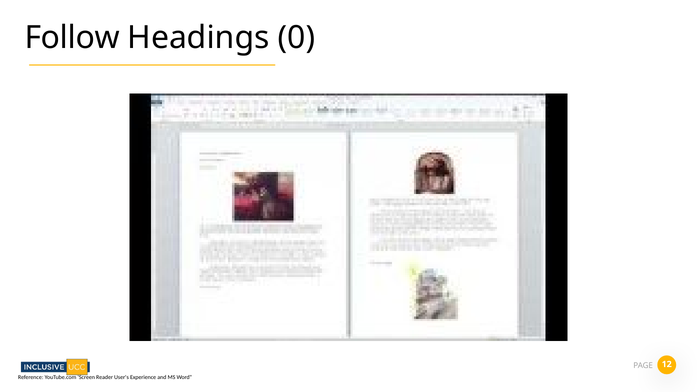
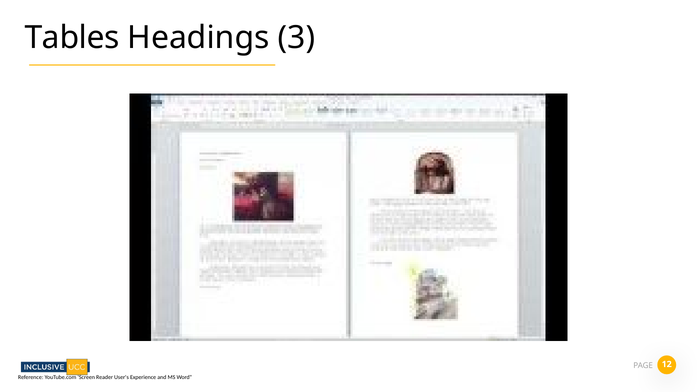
Follow: Follow -> Tables
0: 0 -> 3
